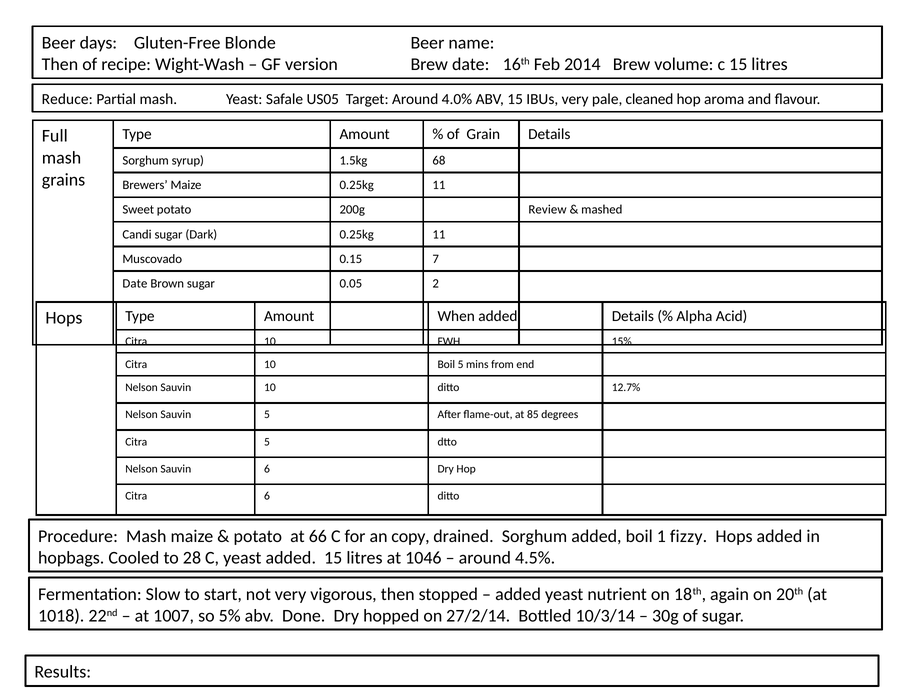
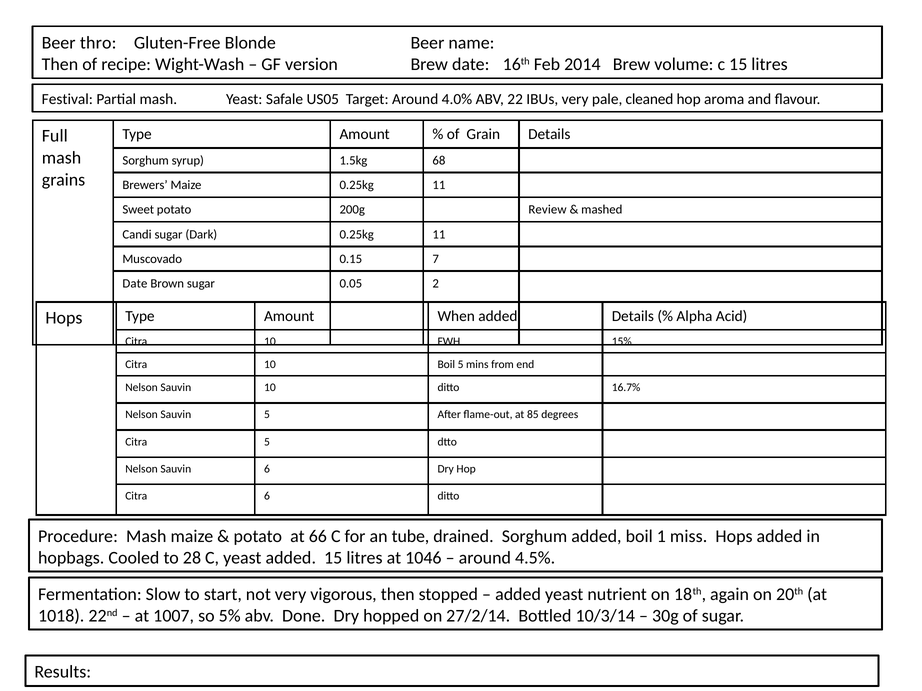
days: days -> thro
Reduce: Reduce -> Festival
ABV 15: 15 -> 22
12.7%: 12.7% -> 16.7%
copy: copy -> tube
fizzy: fizzy -> miss
